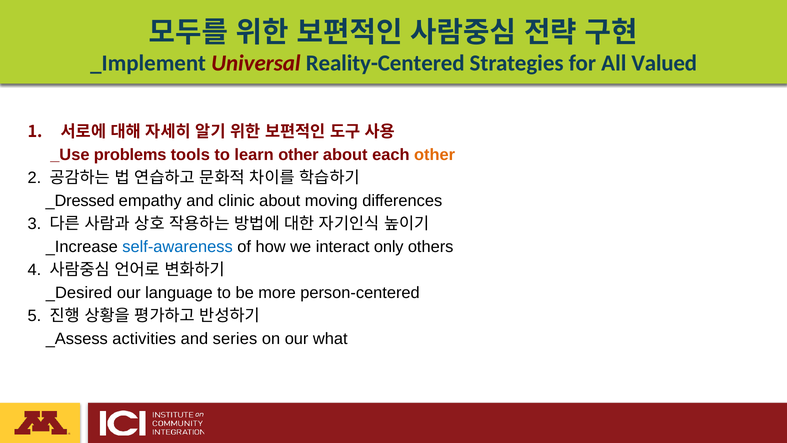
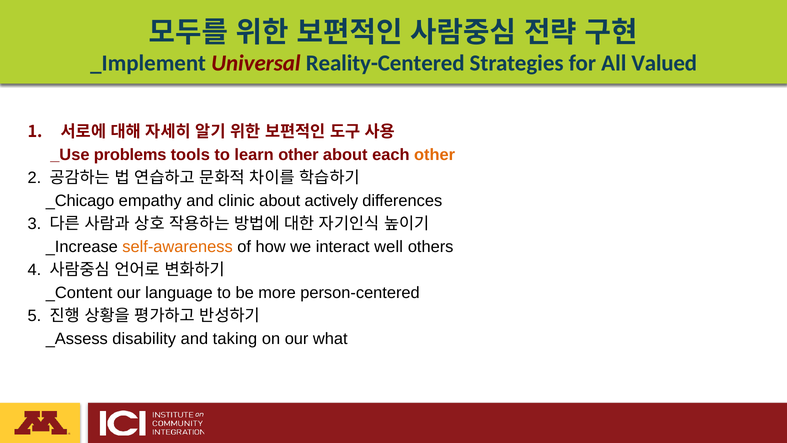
_Dressed: _Dressed -> _Chicago
moving: moving -> actively
self-awareness colour: blue -> orange
only: only -> well
_Desired: _Desired -> _Content
activities: activities -> disability
series: series -> taking
